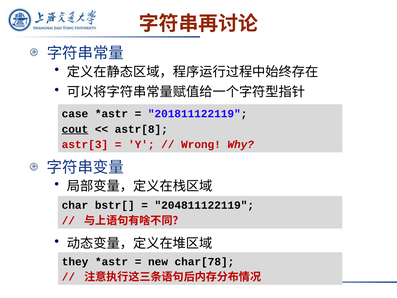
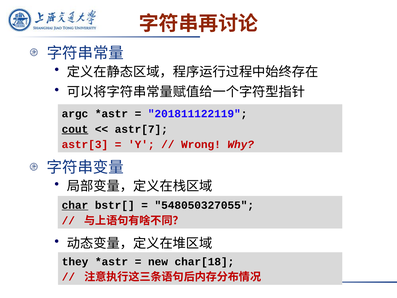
case: case -> argc
astr[8: astr[8 -> astr[7
char underline: none -> present
204811122119: 204811122119 -> 548050327055
char[78: char[78 -> char[18
